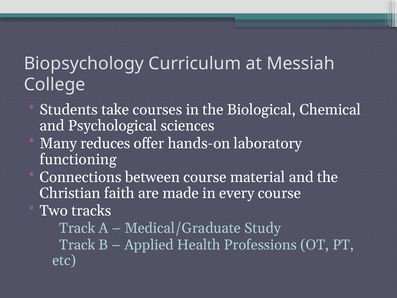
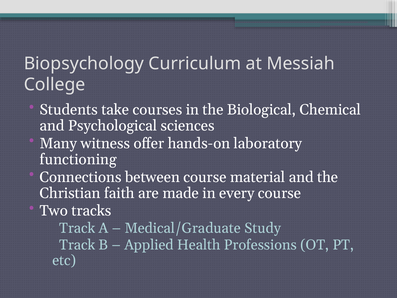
reduces: reduces -> witness
